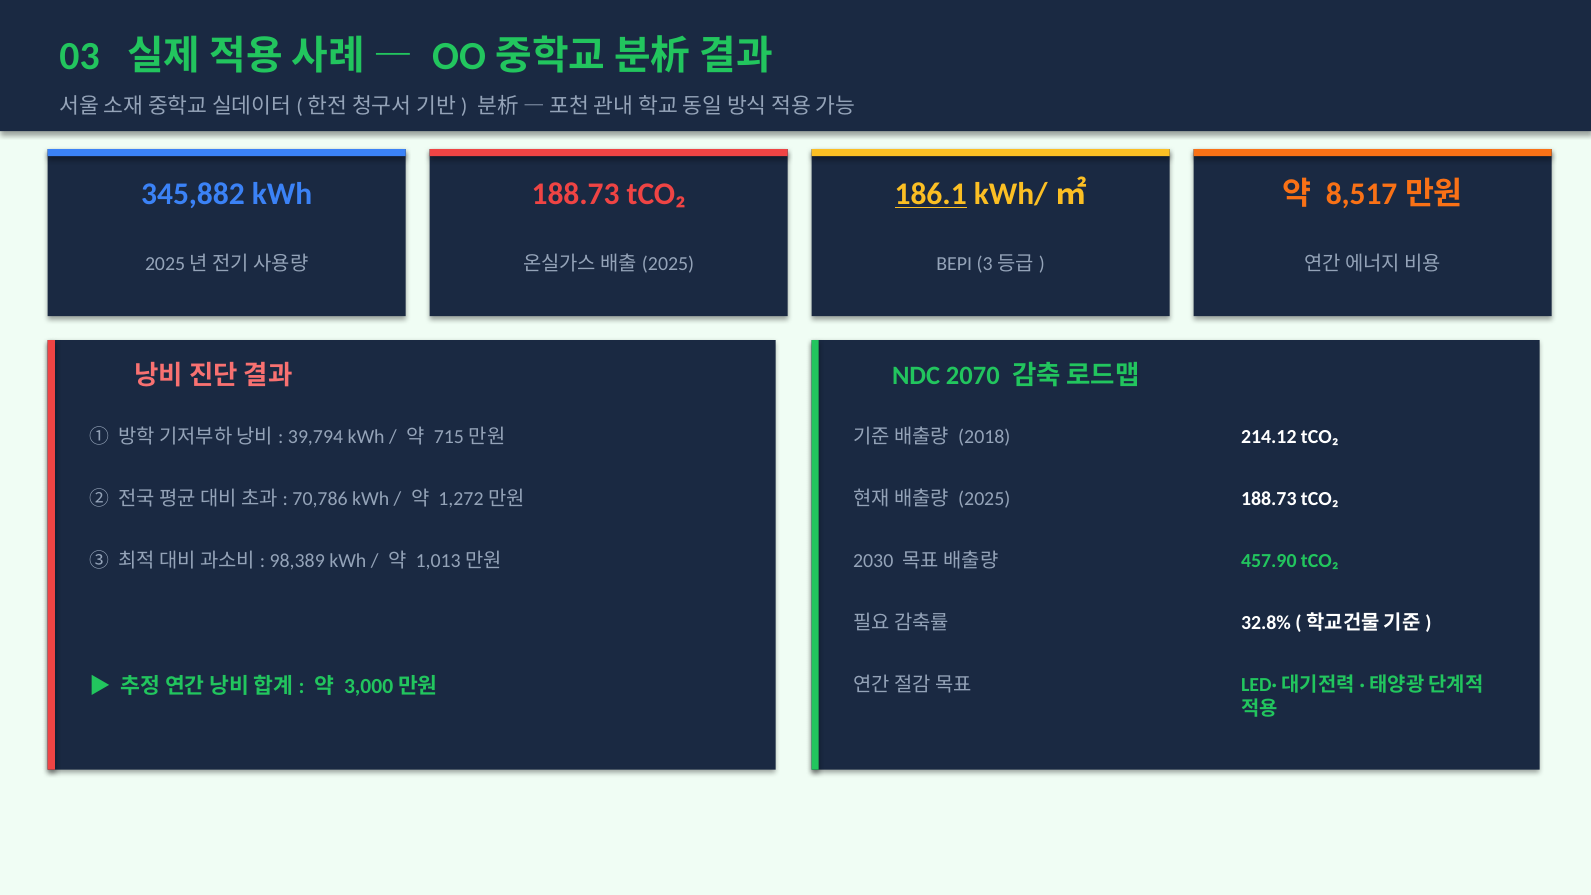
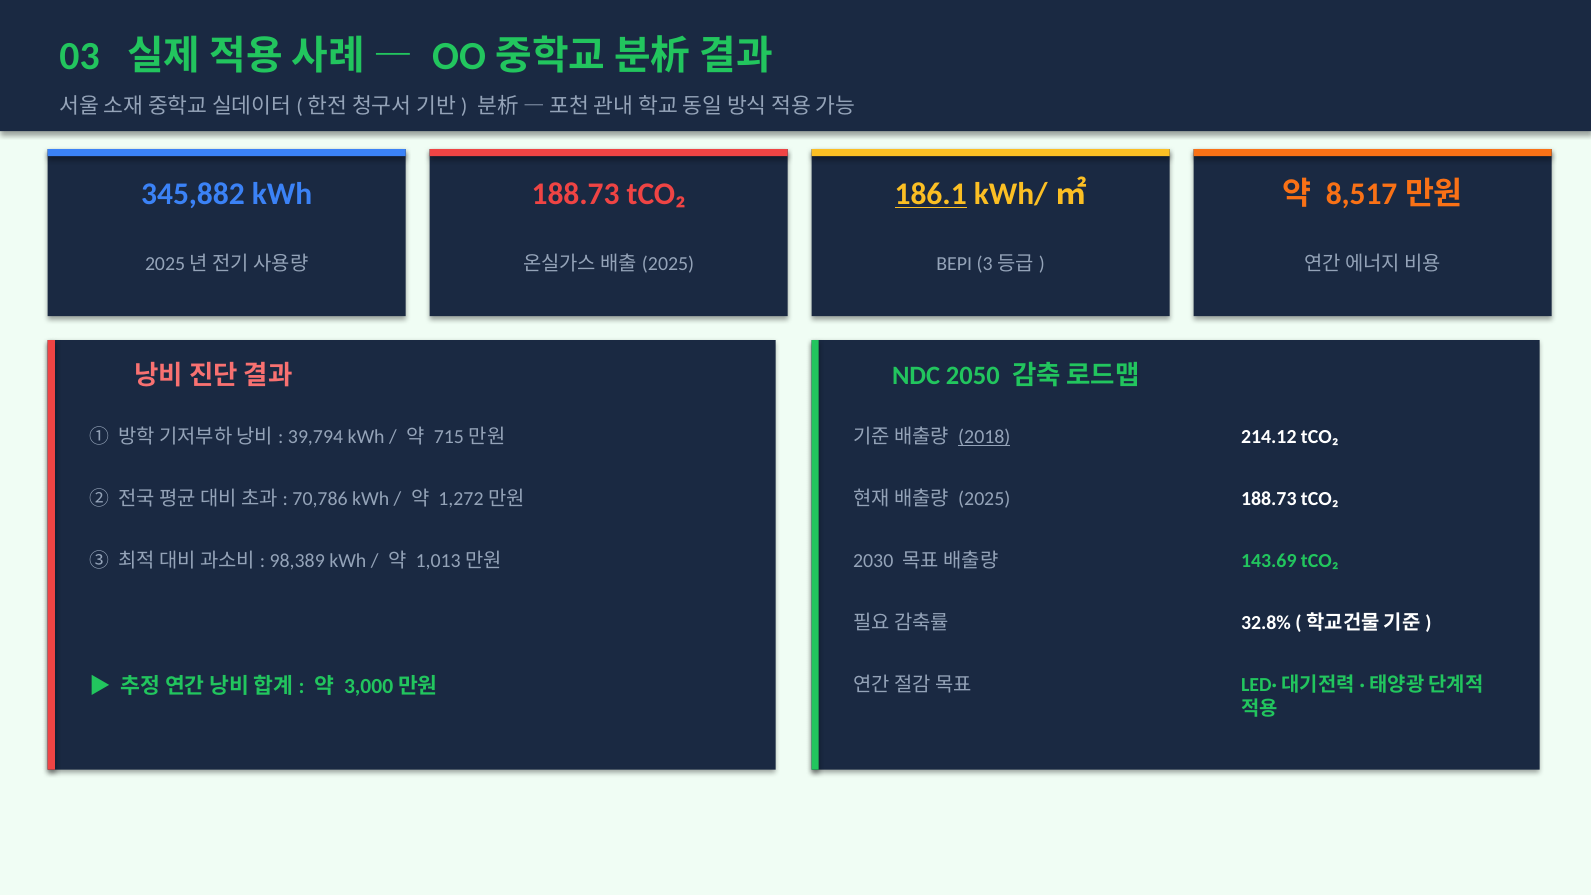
2070: 2070 -> 2050
2018 underline: none -> present
457.90: 457.90 -> 143.69
